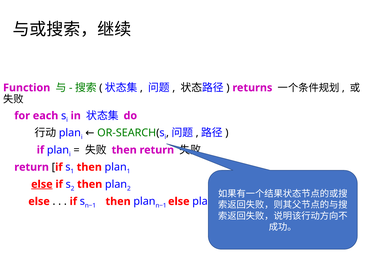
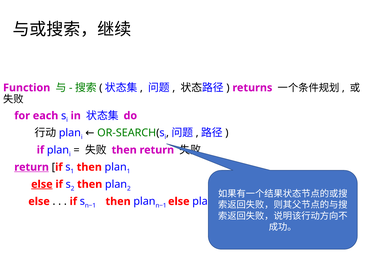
return at (32, 167) underline: none -> present
